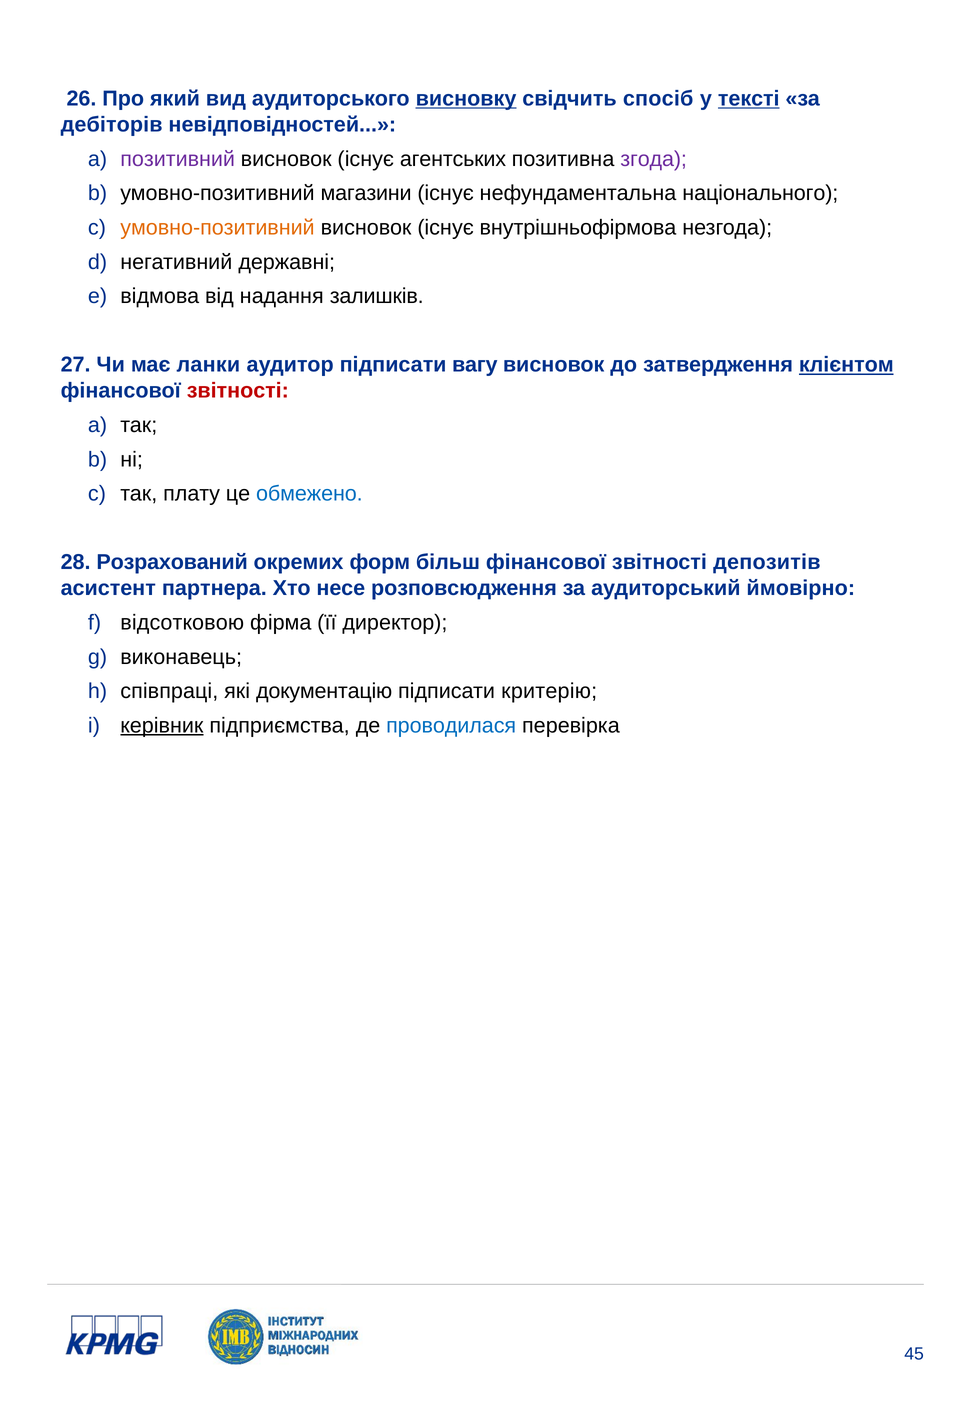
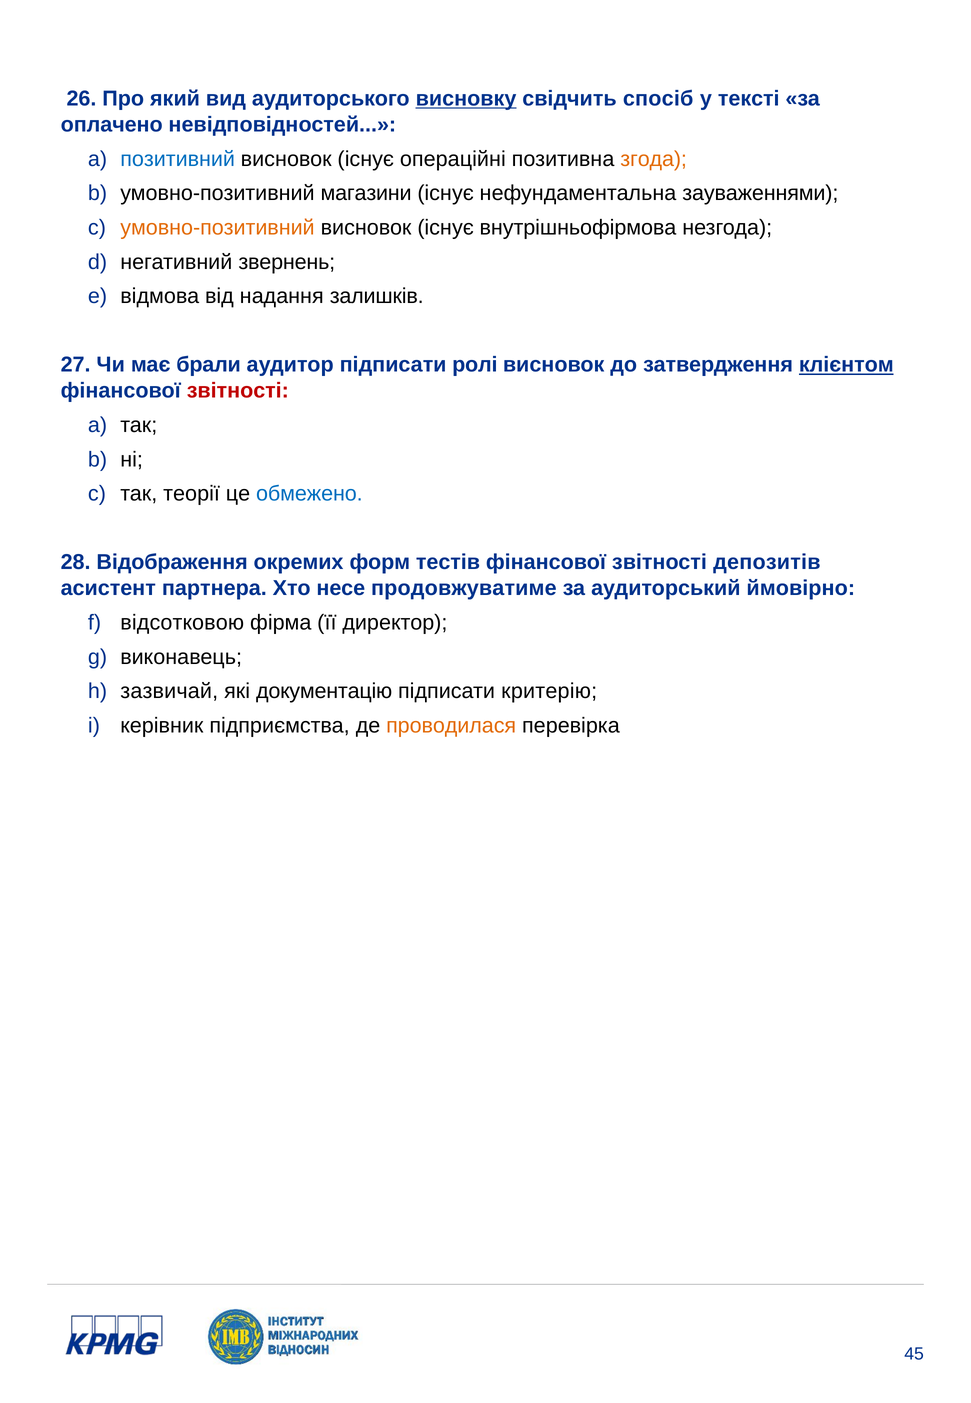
тексті underline: present -> none
дебіторів: дебіторів -> оплачено
позитивний colour: purple -> blue
агентських: агентських -> операційні
згода colour: purple -> orange
національного: національного -> зауваженнями
державні: державні -> звернень
ланки: ланки -> брали
вагу: вагу -> ролі
плату: плату -> теорії
Розрахований: Розрахований -> Відображення
більш: більш -> тестів
розповсюдження: розповсюдження -> продовжуватиме
співпраці: співпраці -> зазвичай
керівник underline: present -> none
проводилася colour: blue -> orange
